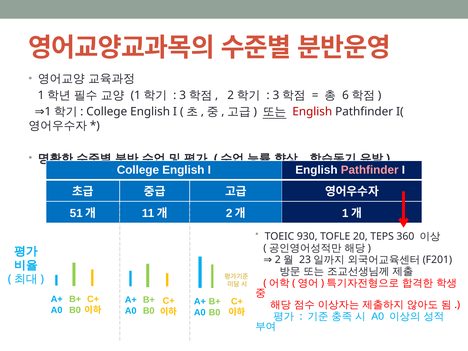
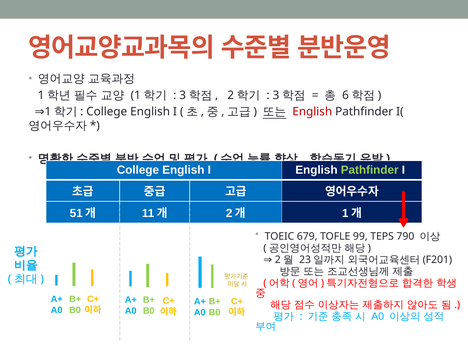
Pathfinder at (370, 170) colour: pink -> light green
930: 930 -> 679
20: 20 -> 99
360: 360 -> 790
